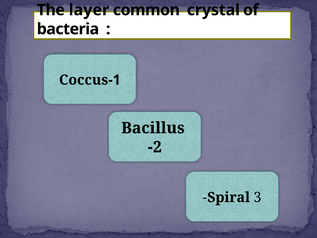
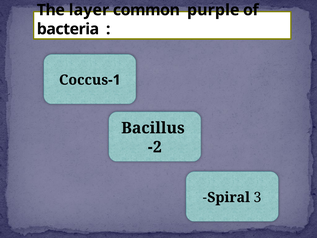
crystal: crystal -> purple
